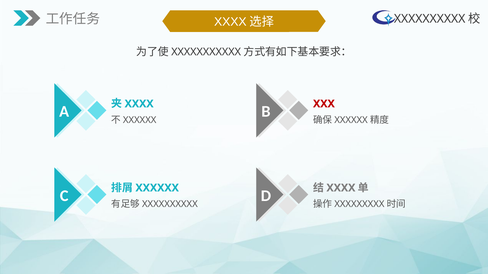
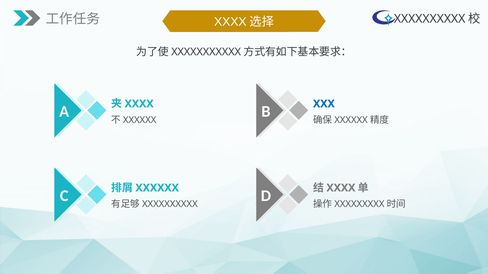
XXX colour: red -> blue
